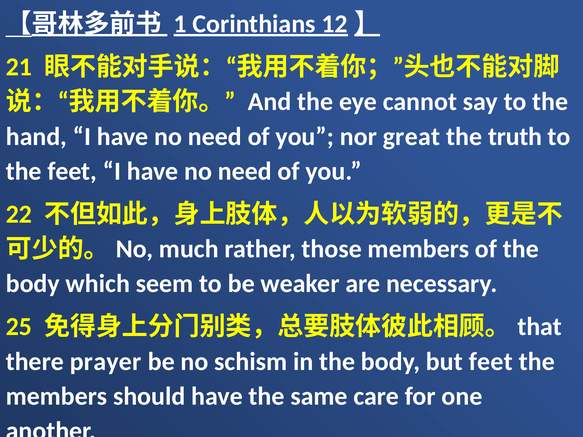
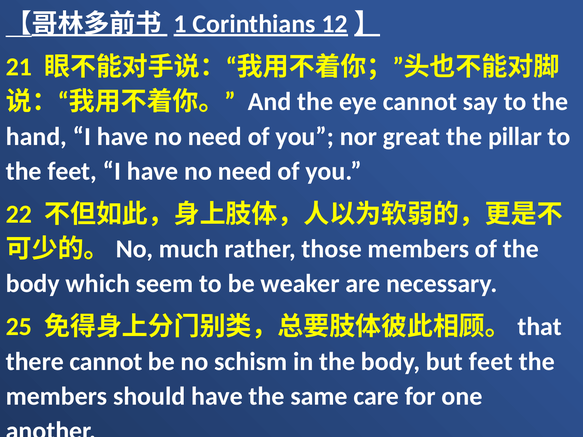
truth: truth -> pillar
there prayer: prayer -> cannot
